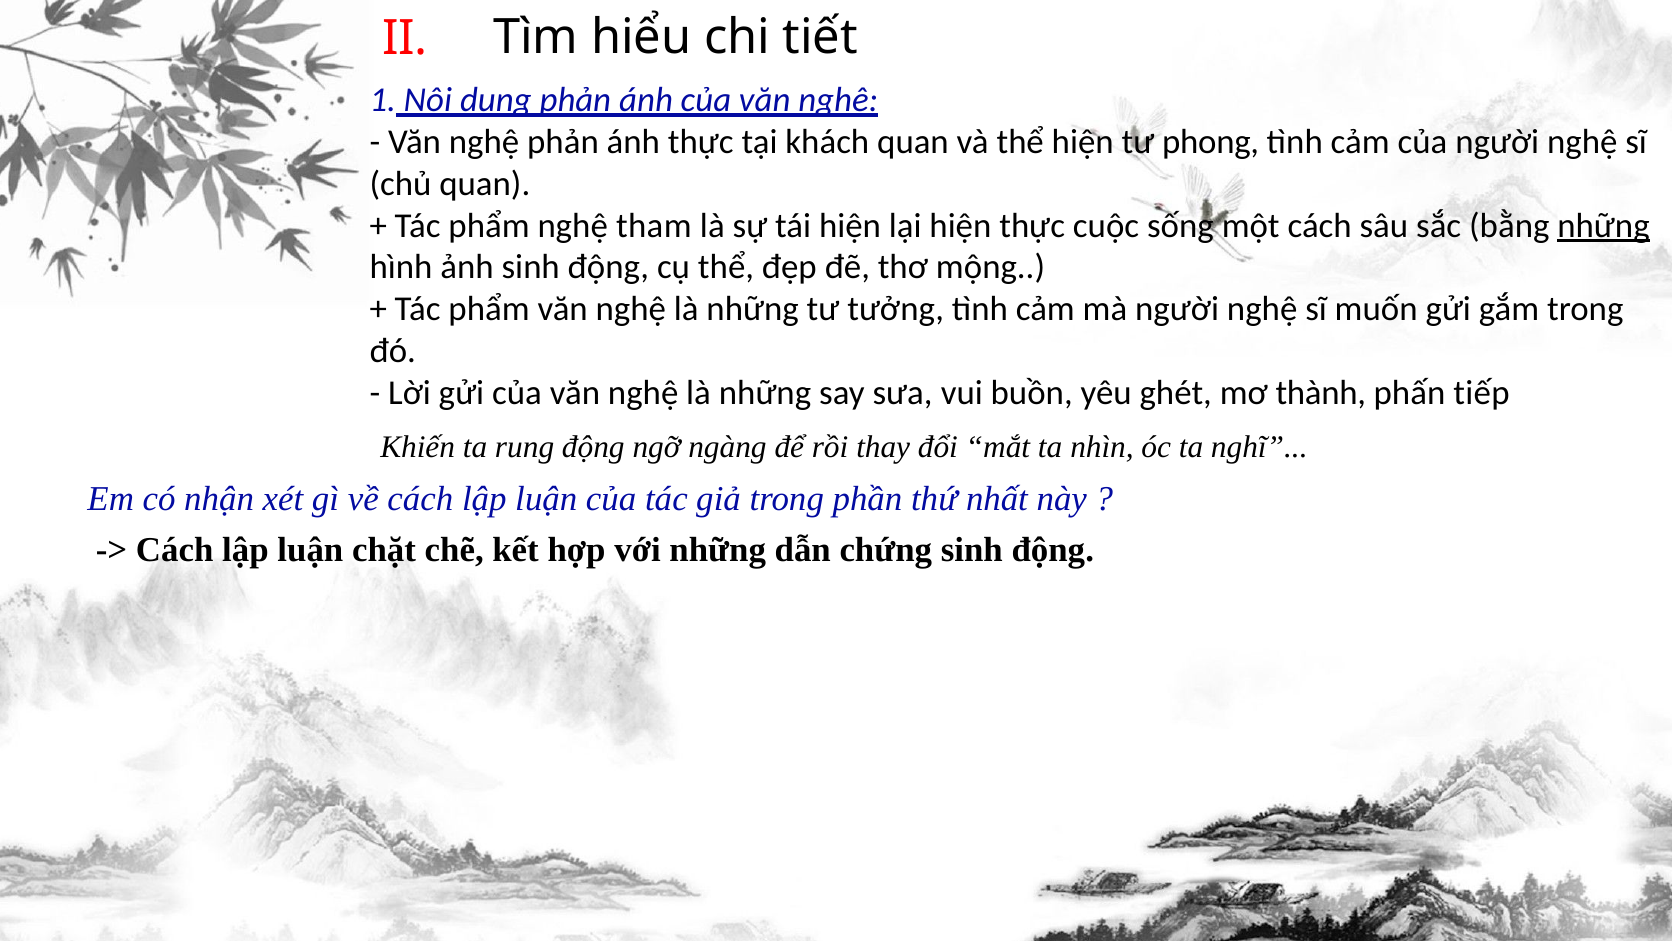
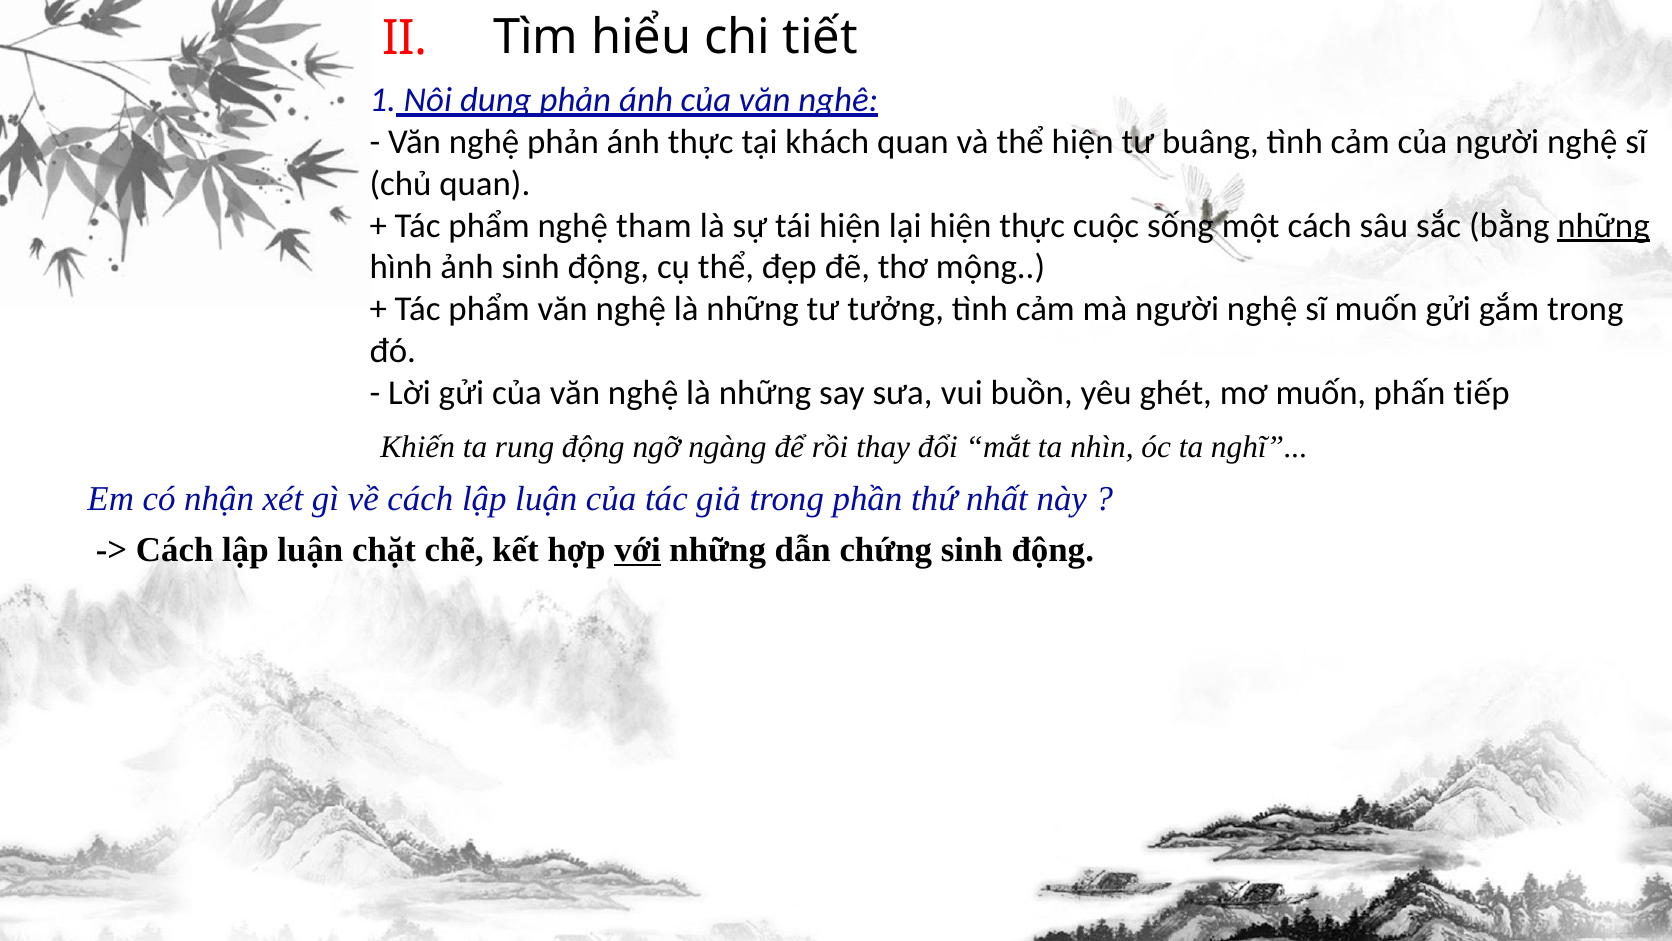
phong: phong -> buâng
mơ thành: thành -> muốn
với underline: none -> present
